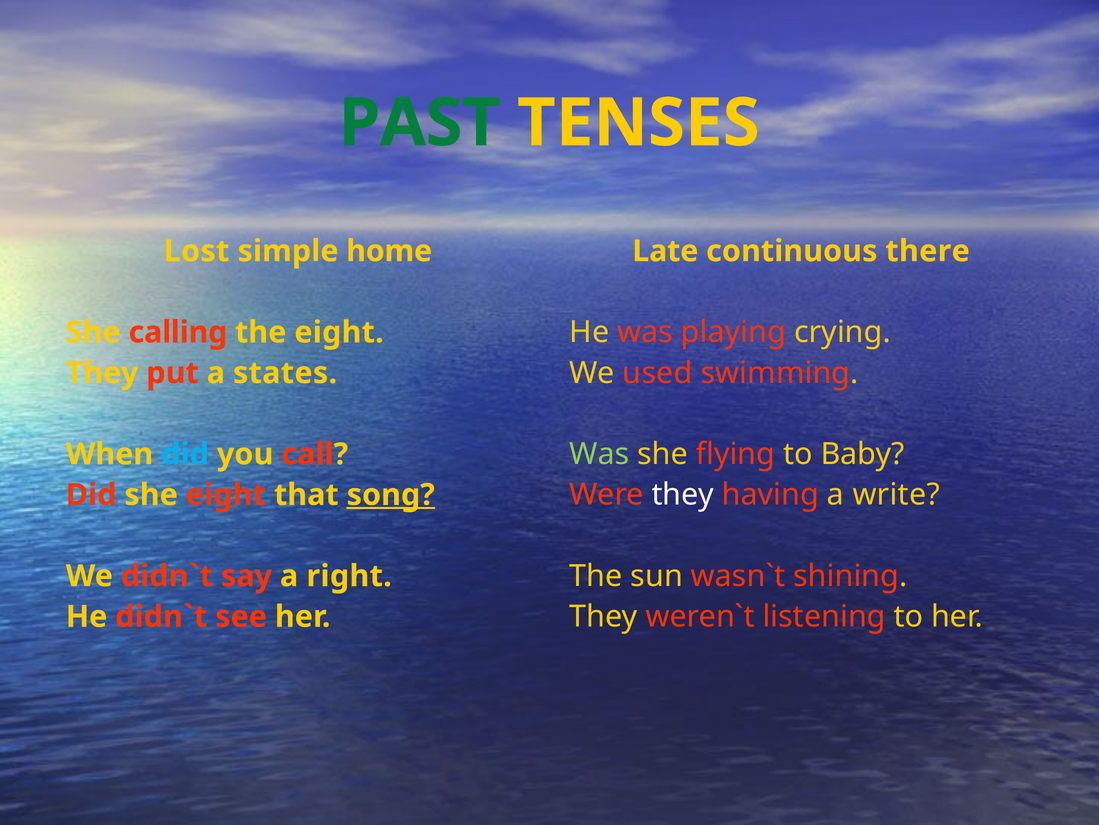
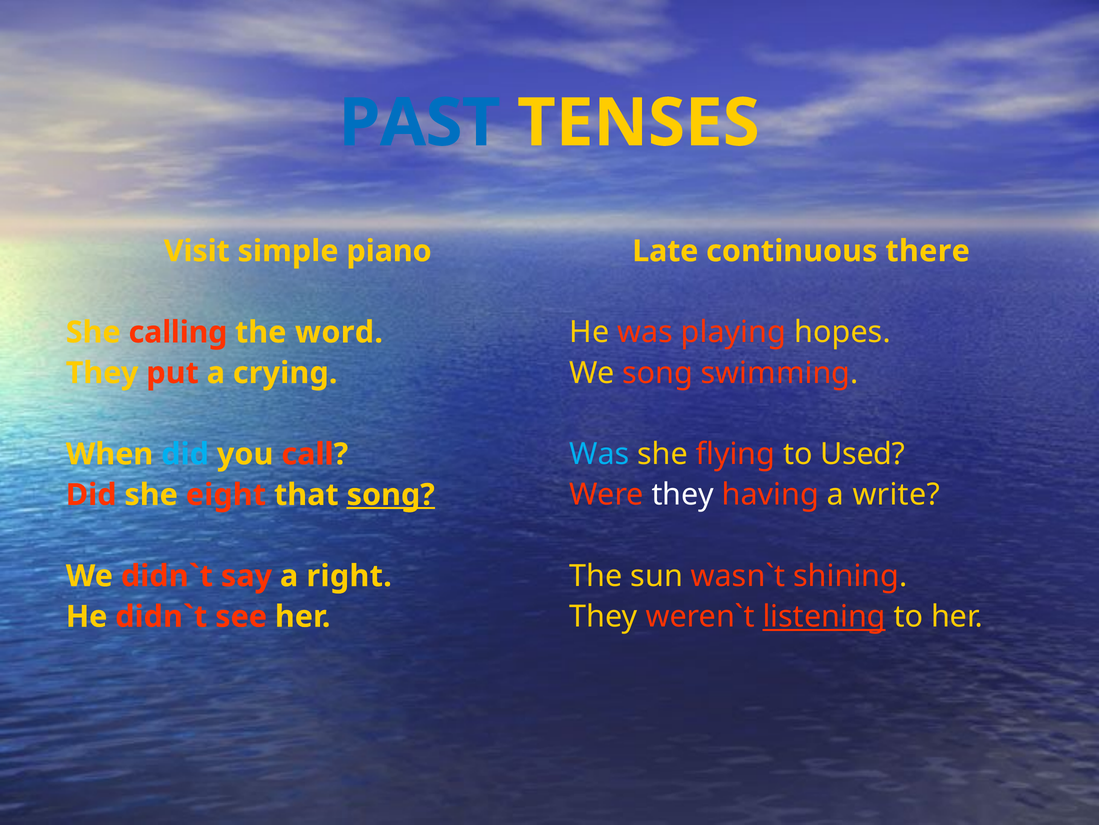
PAST colour: green -> blue
Lost: Lost -> Visit
home: home -> piano
crying: crying -> hopes
the eight: eight -> word
We used: used -> song
states: states -> crying
Was at (599, 454) colour: light green -> light blue
Baby: Baby -> Used
listening underline: none -> present
